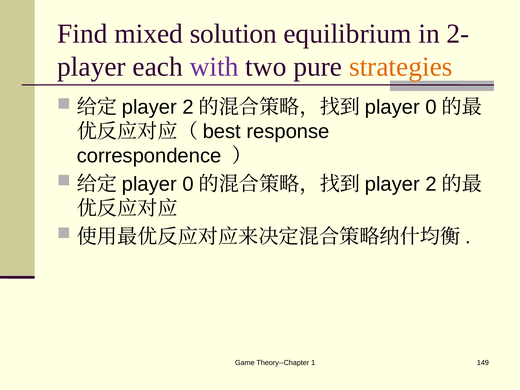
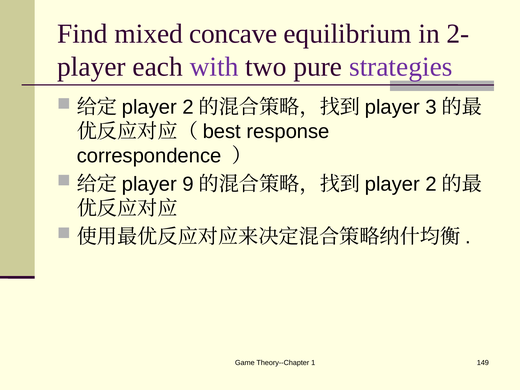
solution: solution -> concave
strategies colour: orange -> purple
0 at (431, 107): 0 -> 3
0 at (188, 184): 0 -> 9
